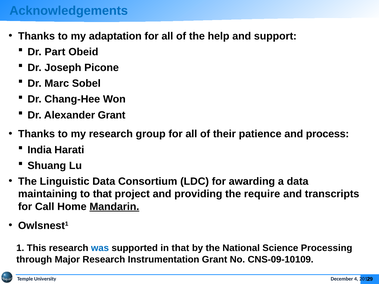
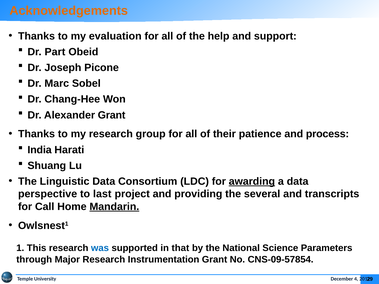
Acknowledgements colour: blue -> orange
adaptation: adaptation -> evaluation
awarding underline: none -> present
maintaining: maintaining -> perspective
to that: that -> last
require: require -> several
Processing: Processing -> Parameters
CNS-09-10109: CNS-09-10109 -> CNS-09-57854
